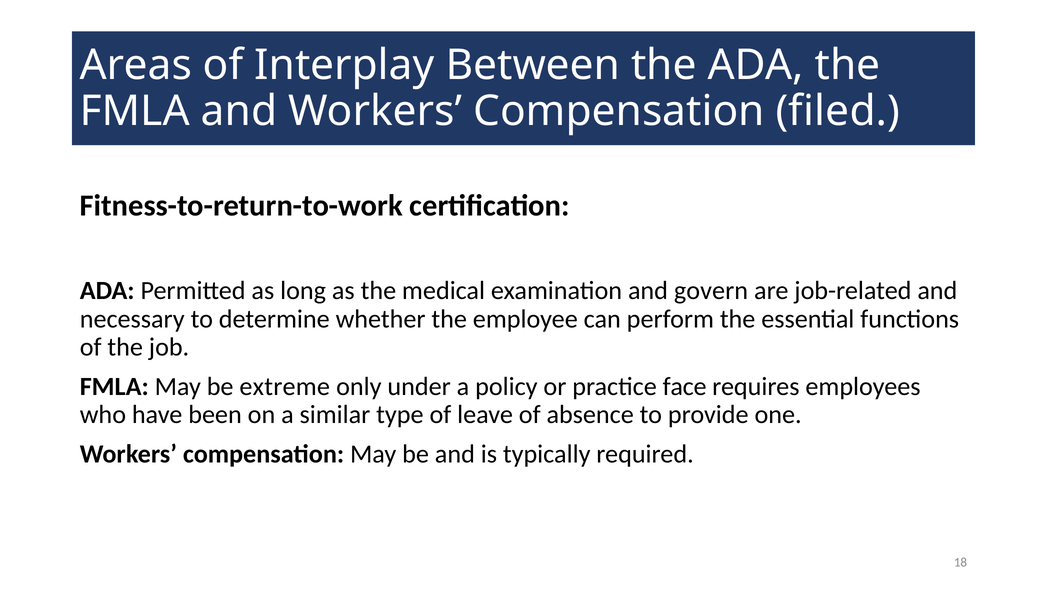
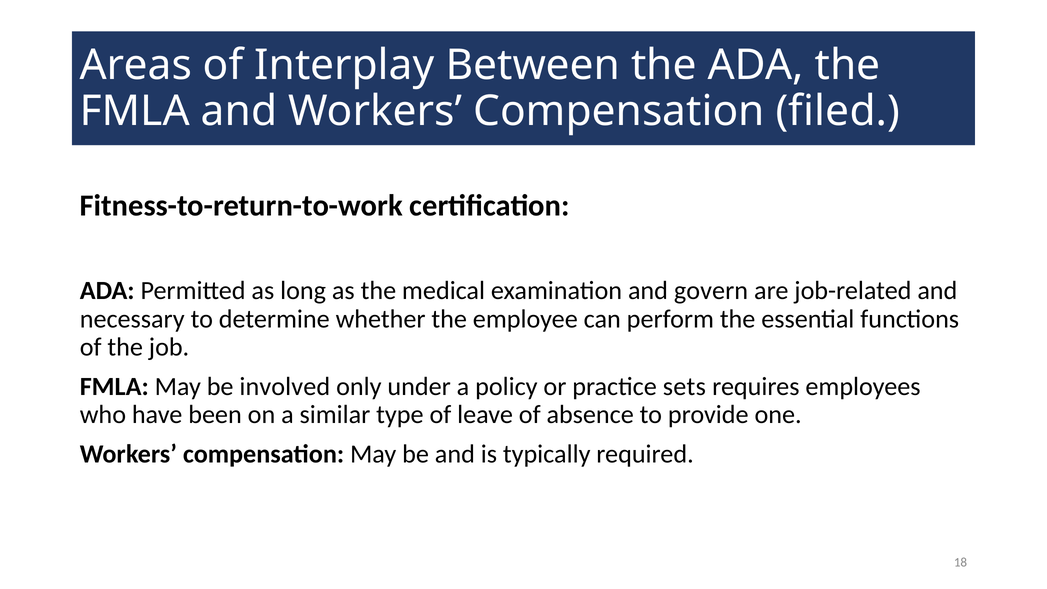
extreme: extreme -> involved
face: face -> sets
